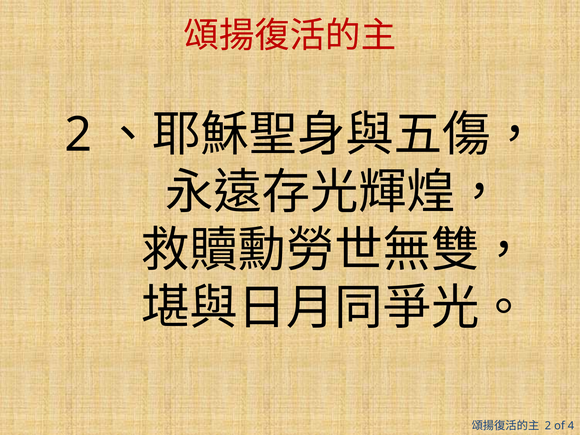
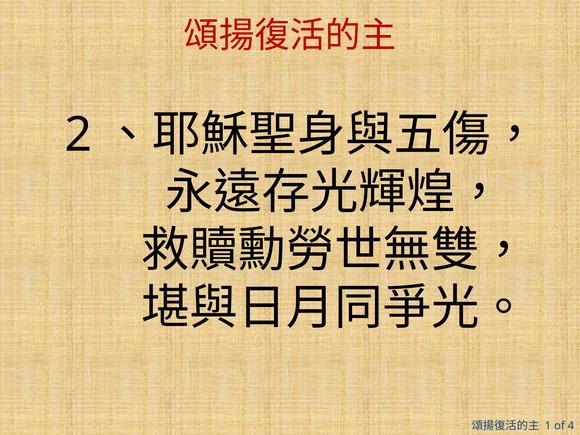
2 at (548, 426): 2 -> 1
